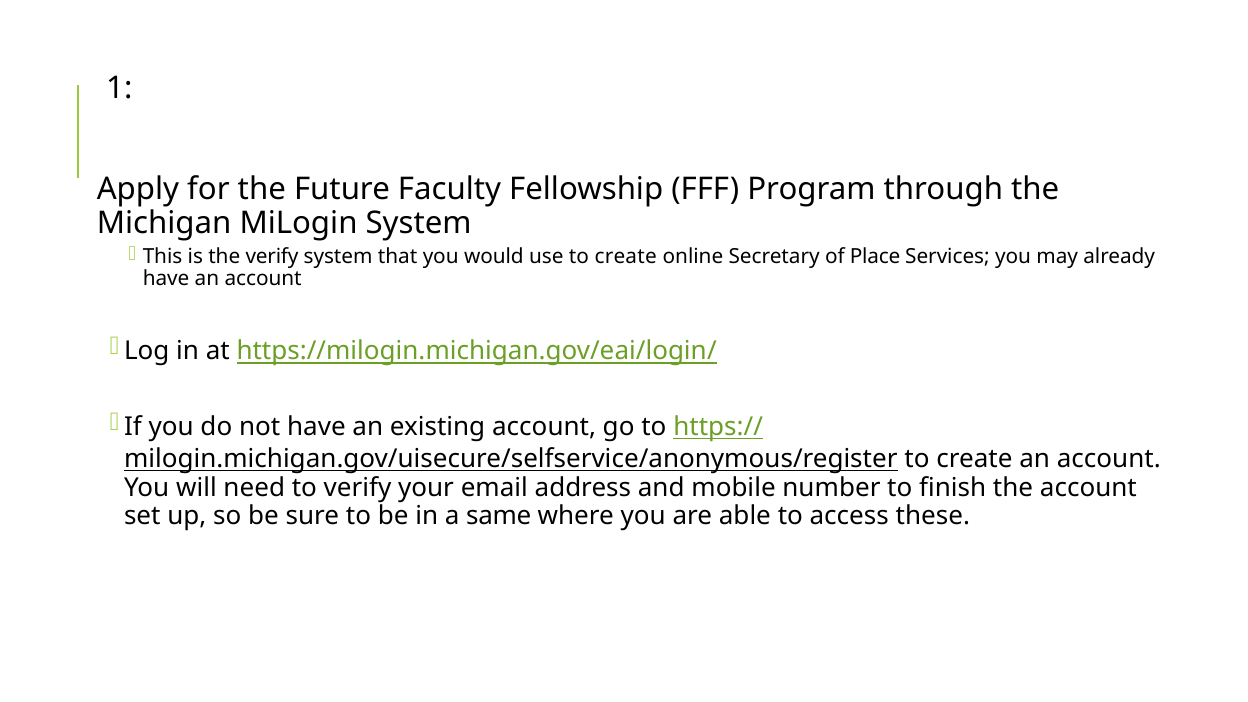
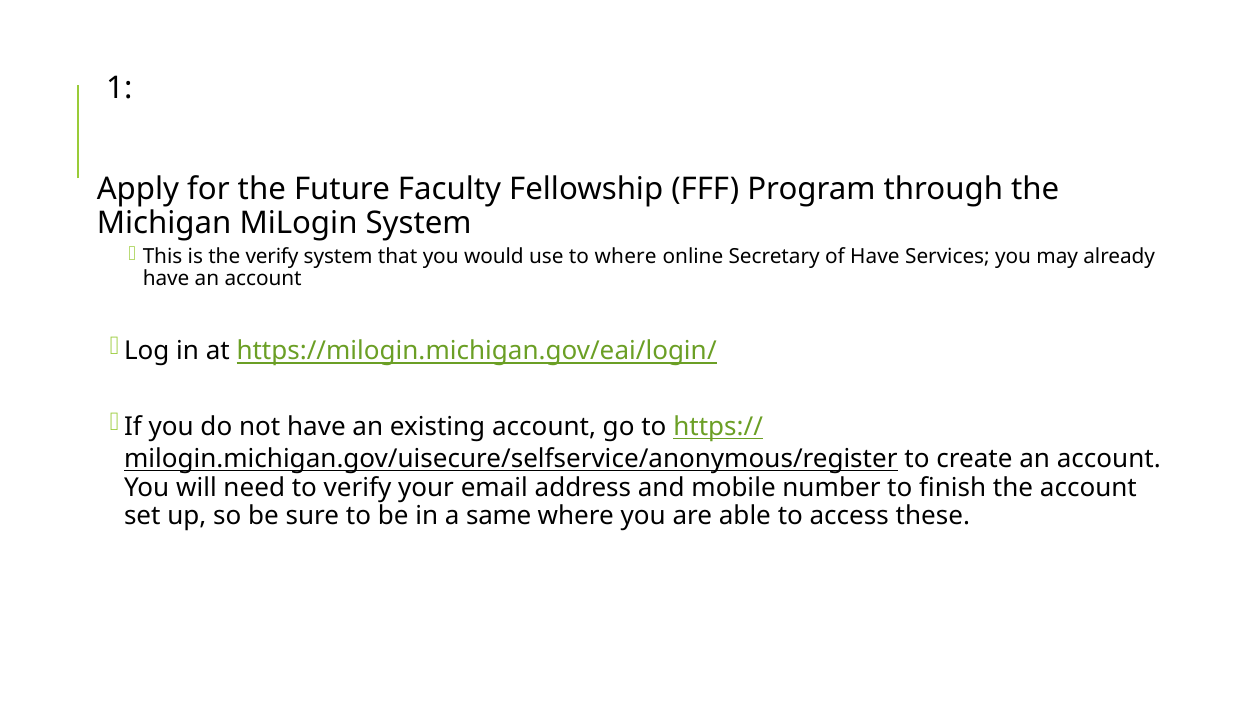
use to create: create -> where
of Place: Place -> Have
